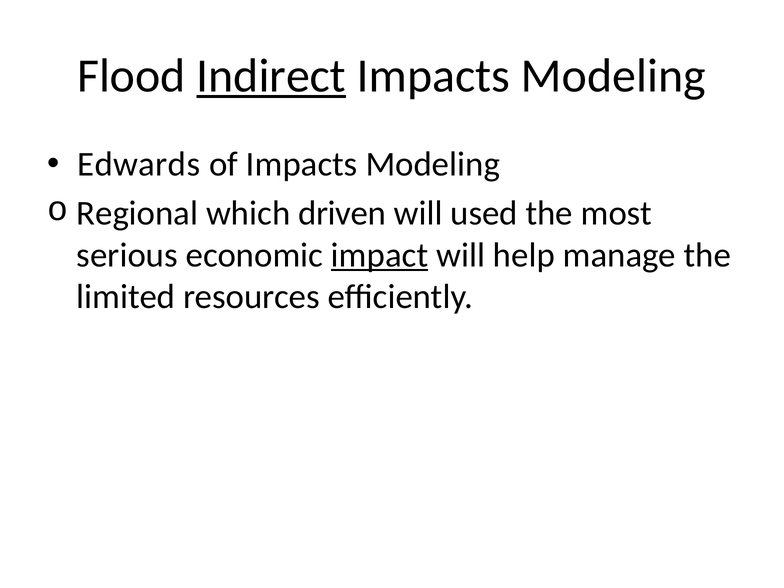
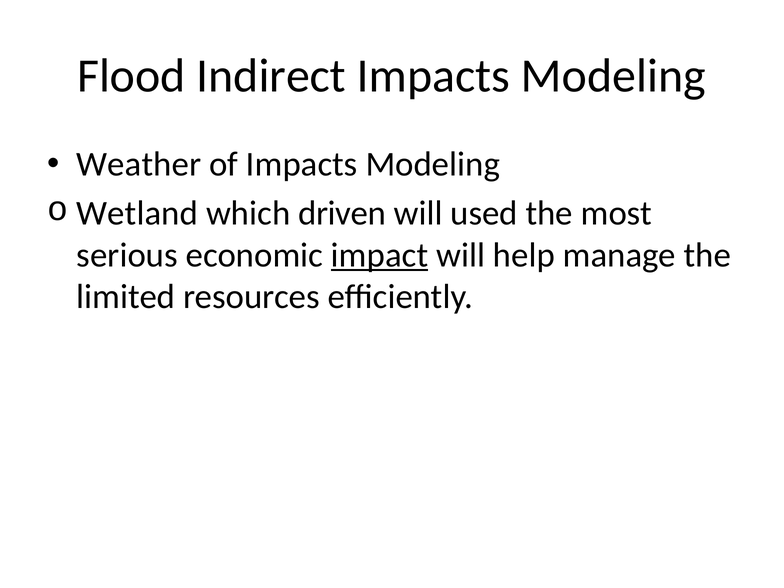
Indirect underline: present -> none
Edwards: Edwards -> Weather
Regional: Regional -> Wetland
